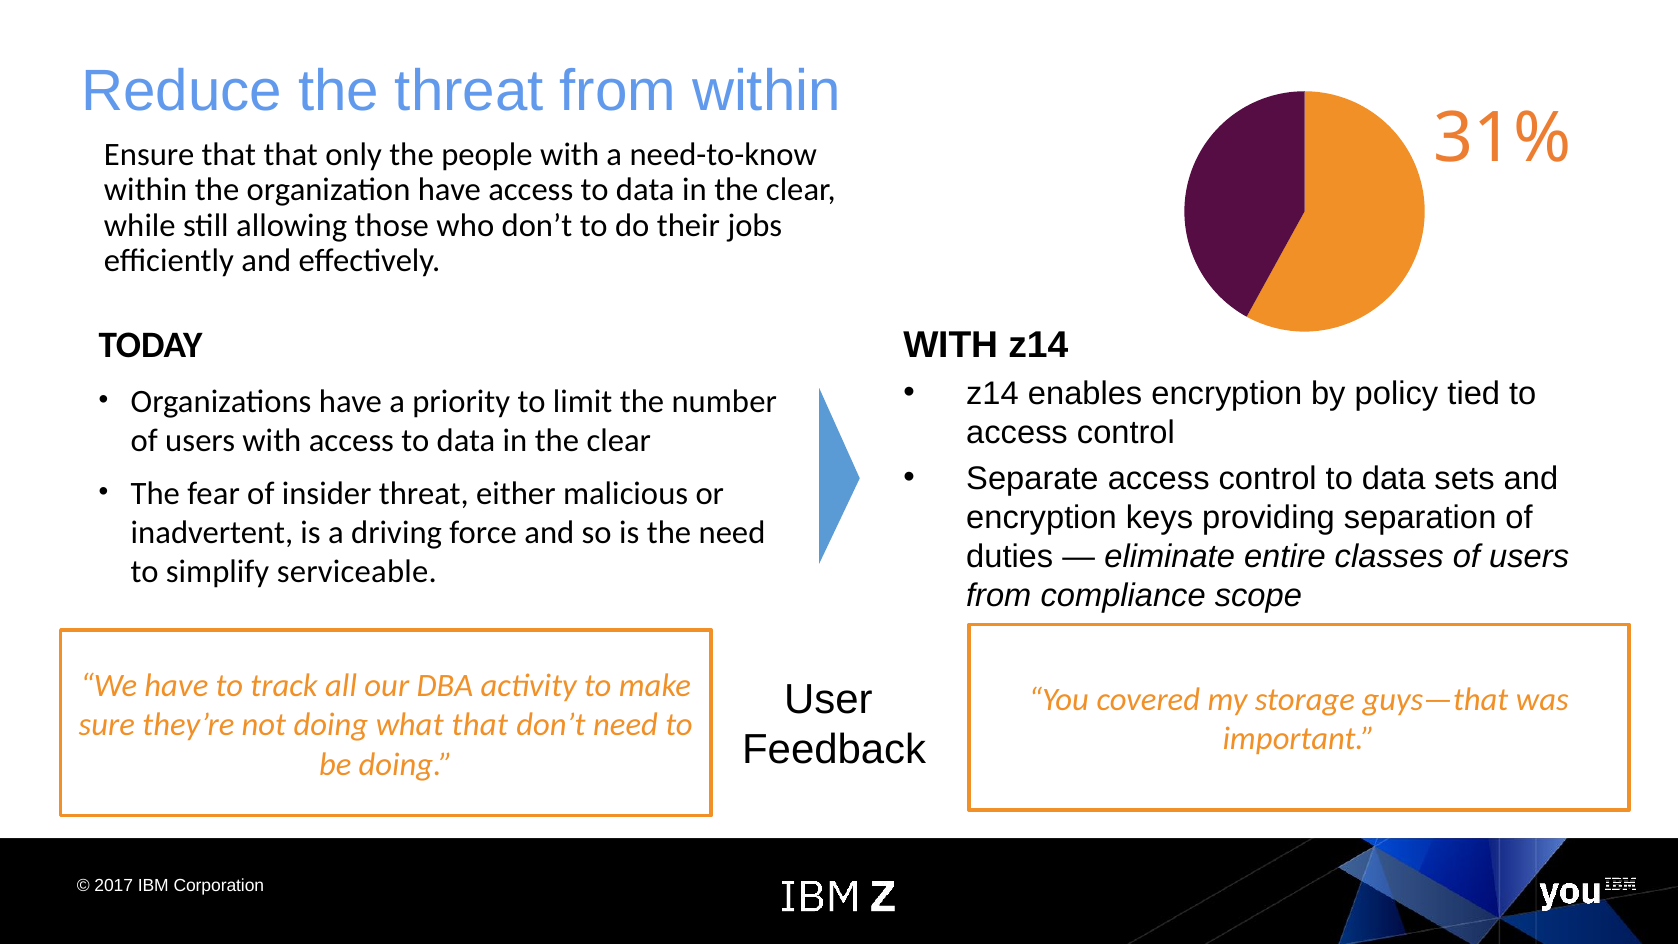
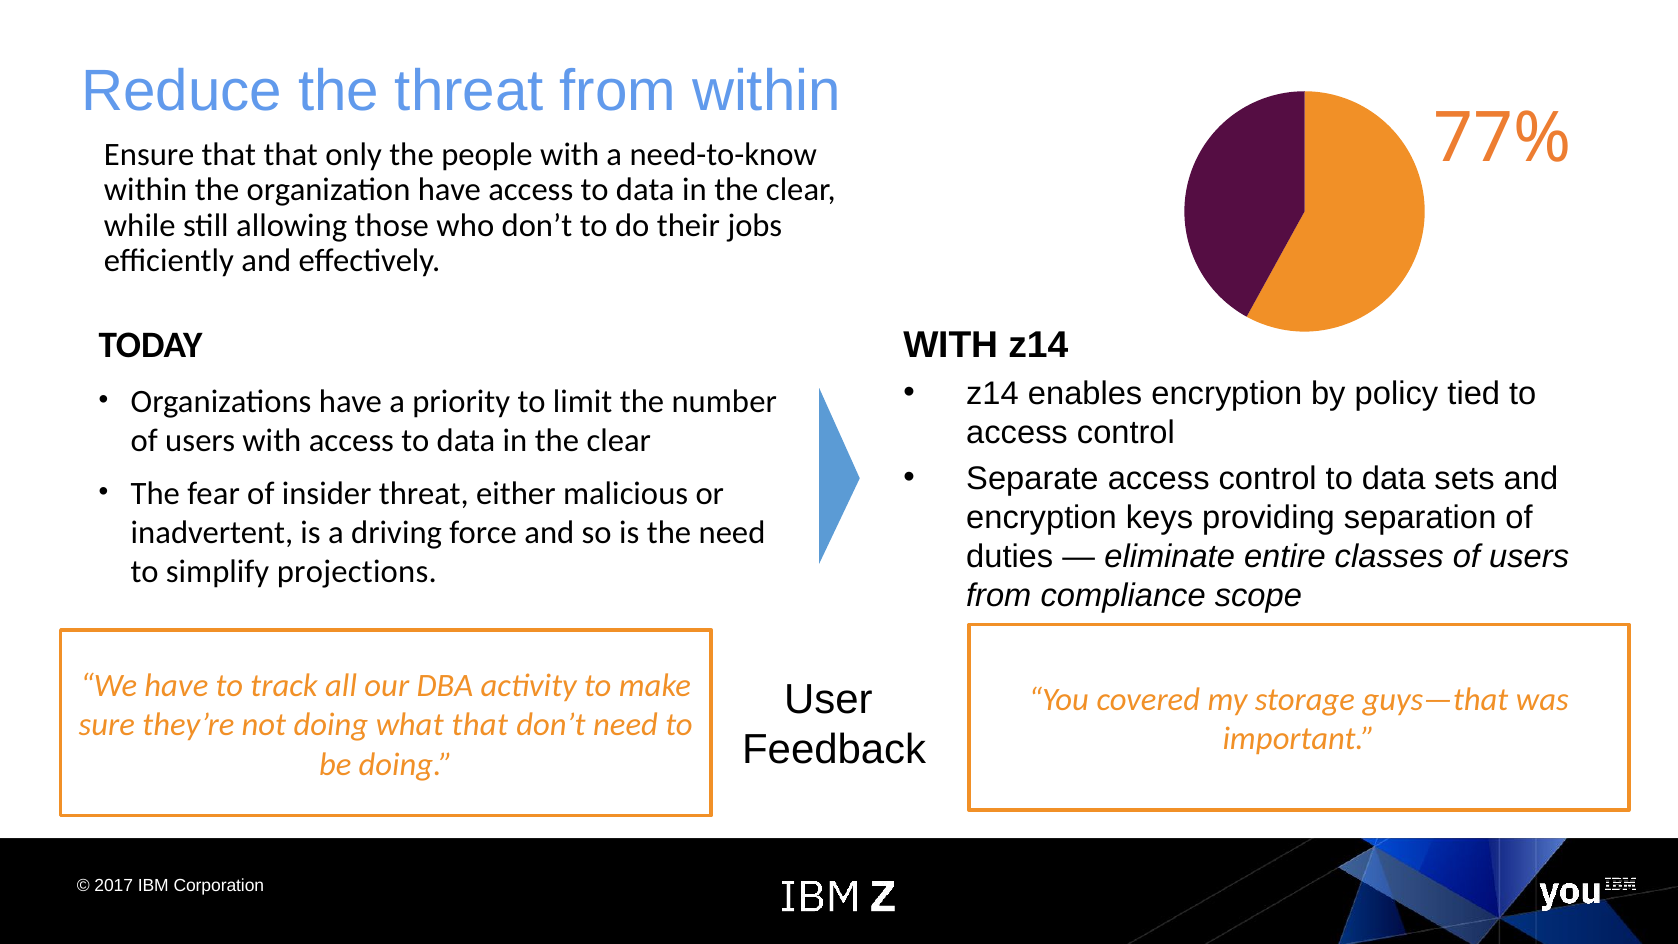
31%: 31% -> 77%
serviceable: serviceable -> projections
